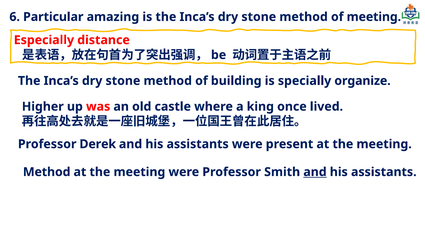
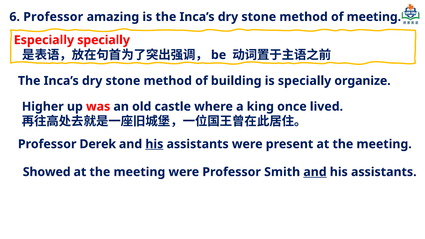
6 Particular: Particular -> Professor
Especially distance: distance -> specially
his at (154, 144) underline: none -> present
Method at (47, 172): Method -> Showed
